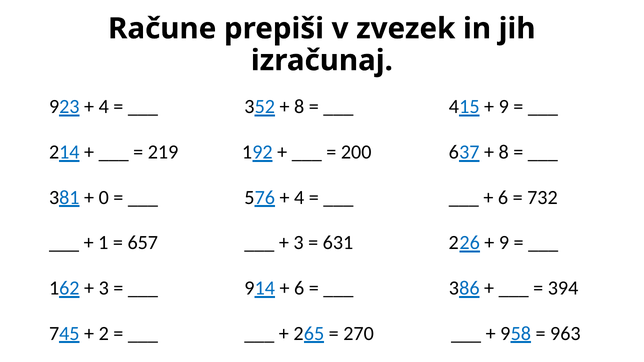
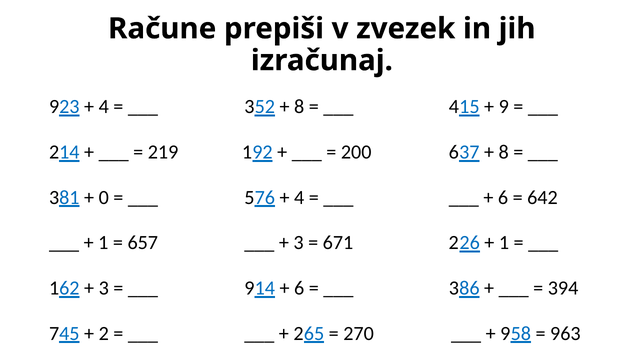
732: 732 -> 642
631: 631 -> 671
9 at (504, 243): 9 -> 1
